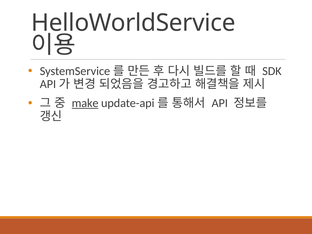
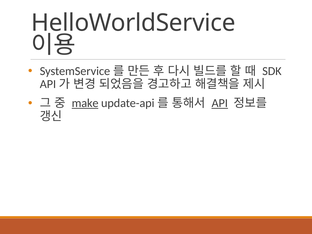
API underline: none -> present
